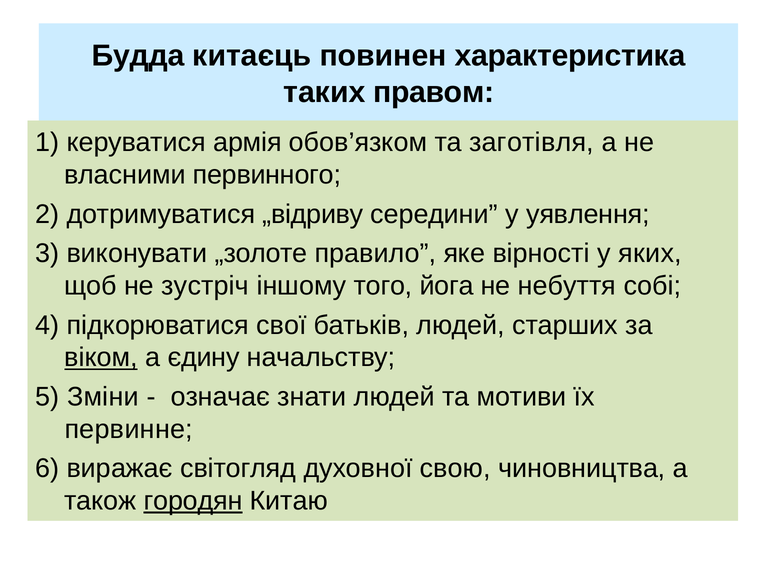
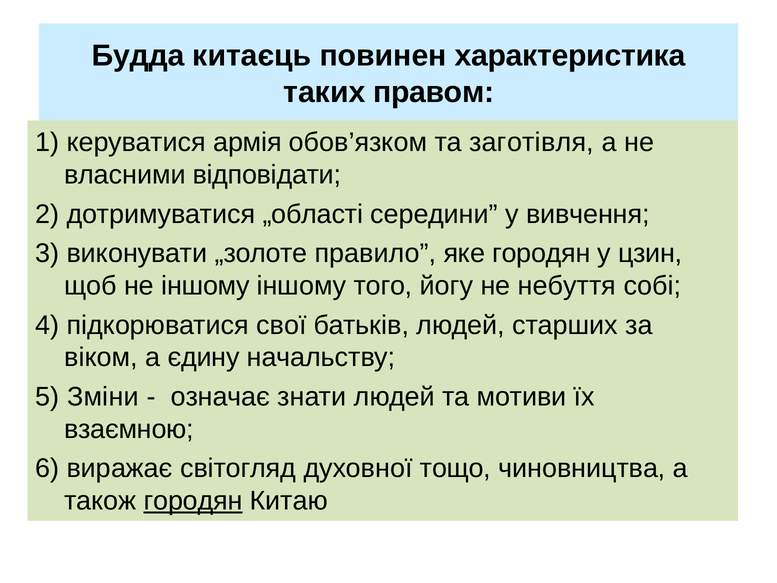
первинного: первинного -> відповідати
„відриву: „відриву -> „області
уявлення: уявлення -> вивчення
яке вірності: вірності -> городян
яких: яких -> цзин
не зустріч: зустріч -> іншому
йога: йога -> йогу
віком underline: present -> none
первинне: первинне -> взаємною
свою: свою -> тощо
